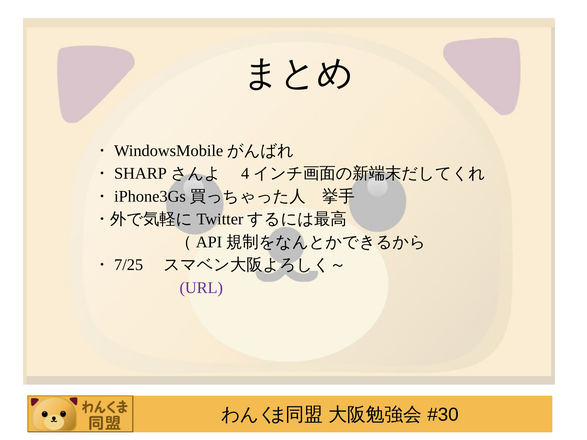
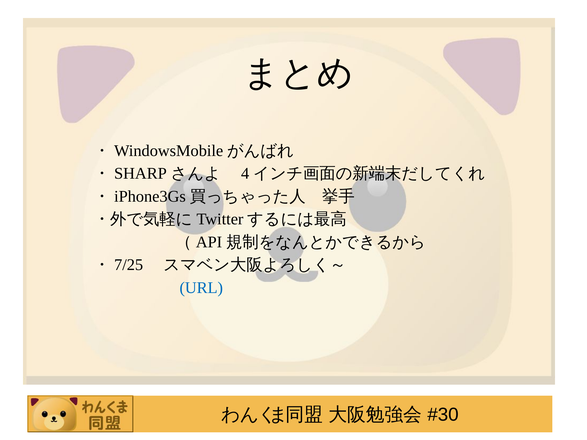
URL colour: purple -> blue
